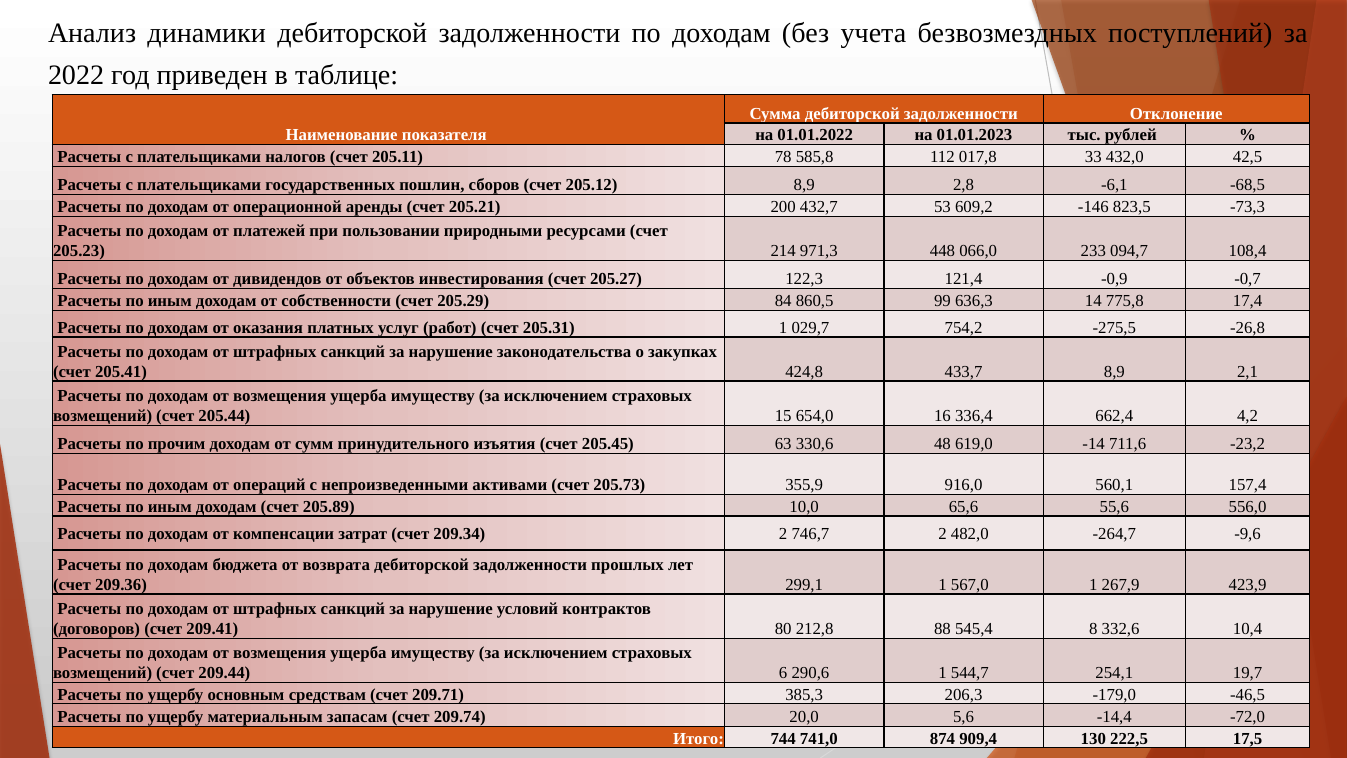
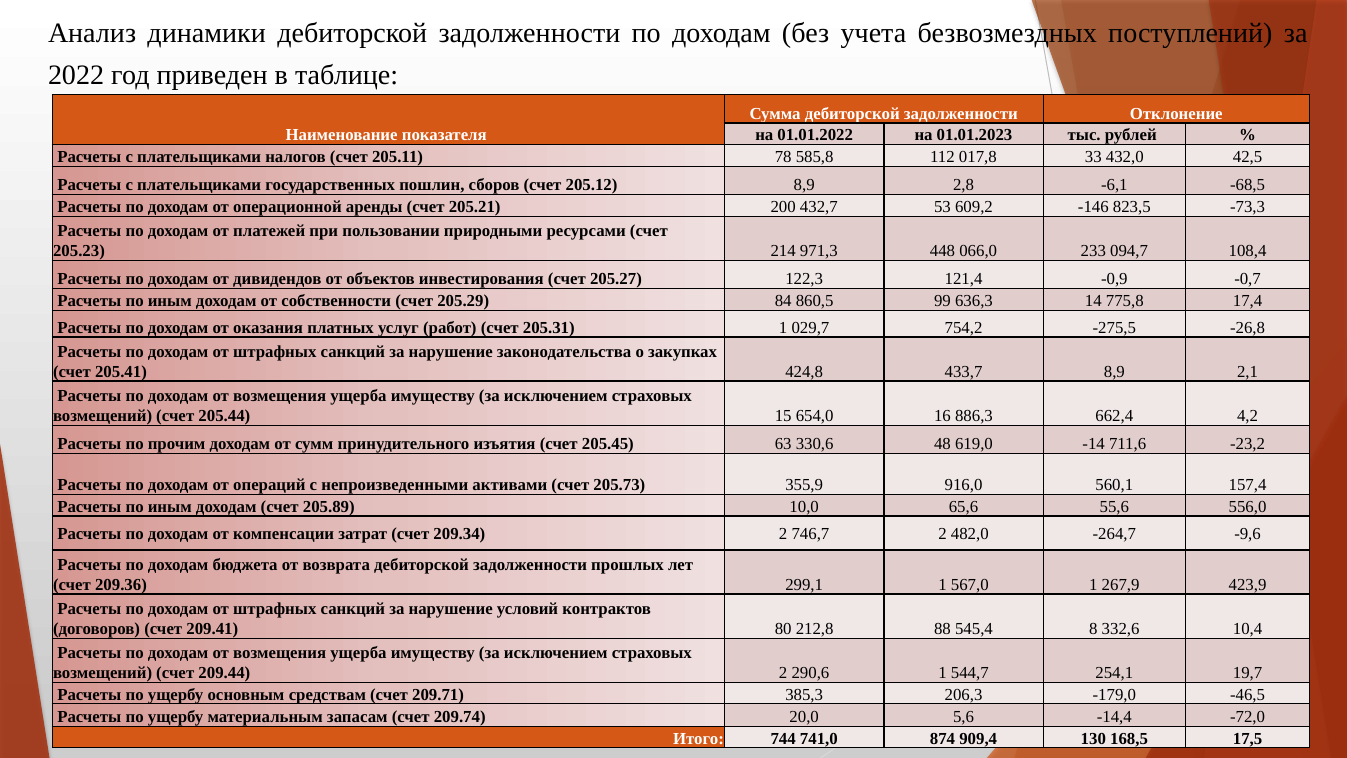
336,4: 336,4 -> 886,3
209.44 6: 6 -> 2
222,5: 222,5 -> 168,5
